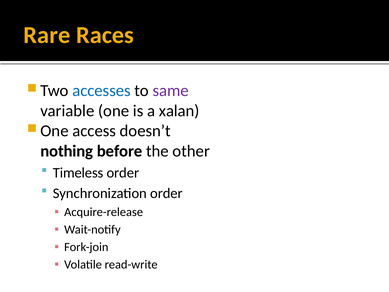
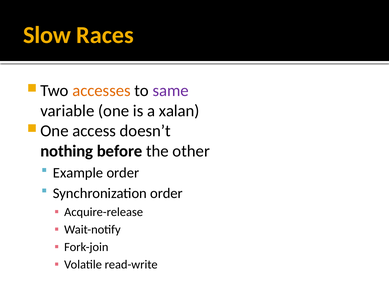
Rare: Rare -> Slow
accesses colour: blue -> orange
Timeless: Timeless -> Example
